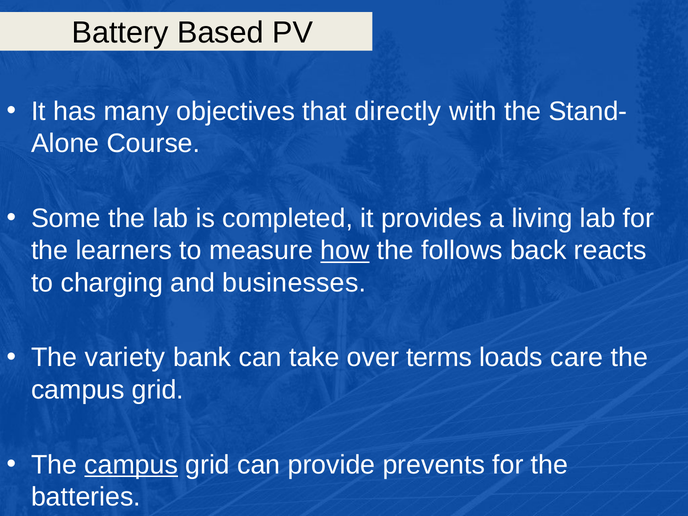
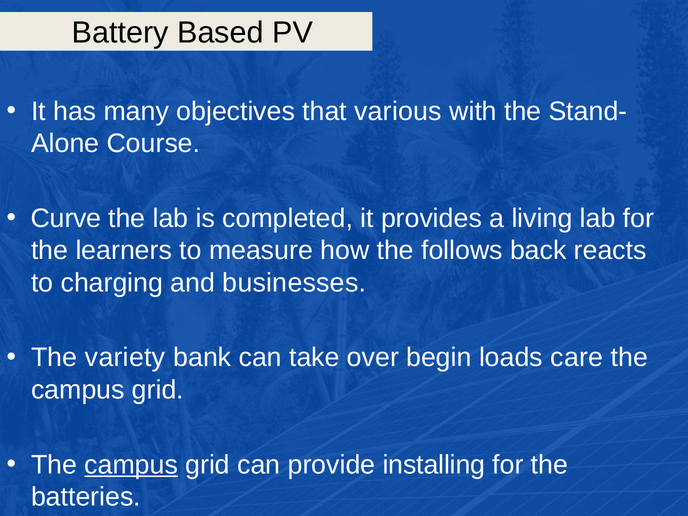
directly: directly -> various
Some: Some -> Curve
how underline: present -> none
terms: terms -> begin
prevents: prevents -> installing
